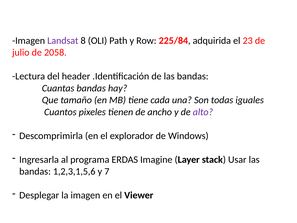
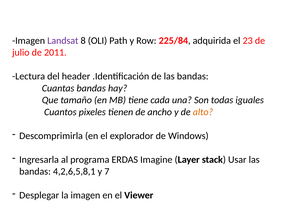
2058: 2058 -> 2011
alto colour: purple -> orange
1,2,3,1,5,6: 1,2,3,1,5,6 -> 4,2,6,5,8,1
